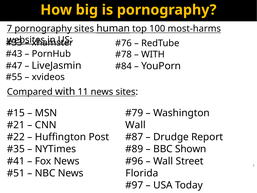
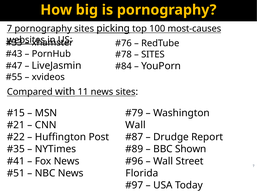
human: human -> picking
most-harms: most-harms -> most-causes
WITH at (153, 54): WITH -> SITES
